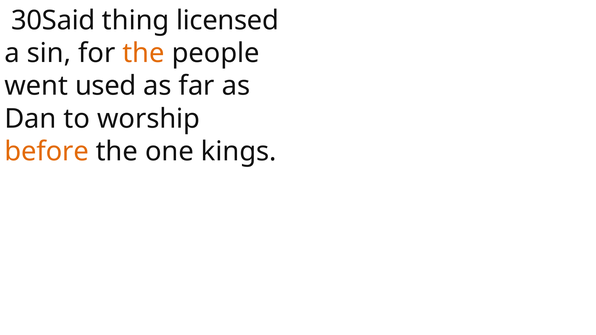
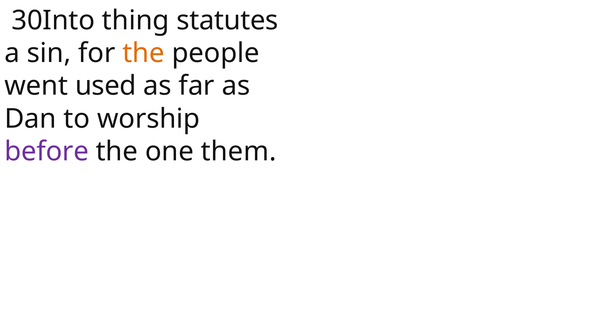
30Said: 30Said -> 30Into
licensed: licensed -> statutes
before colour: orange -> purple
kings: kings -> them
